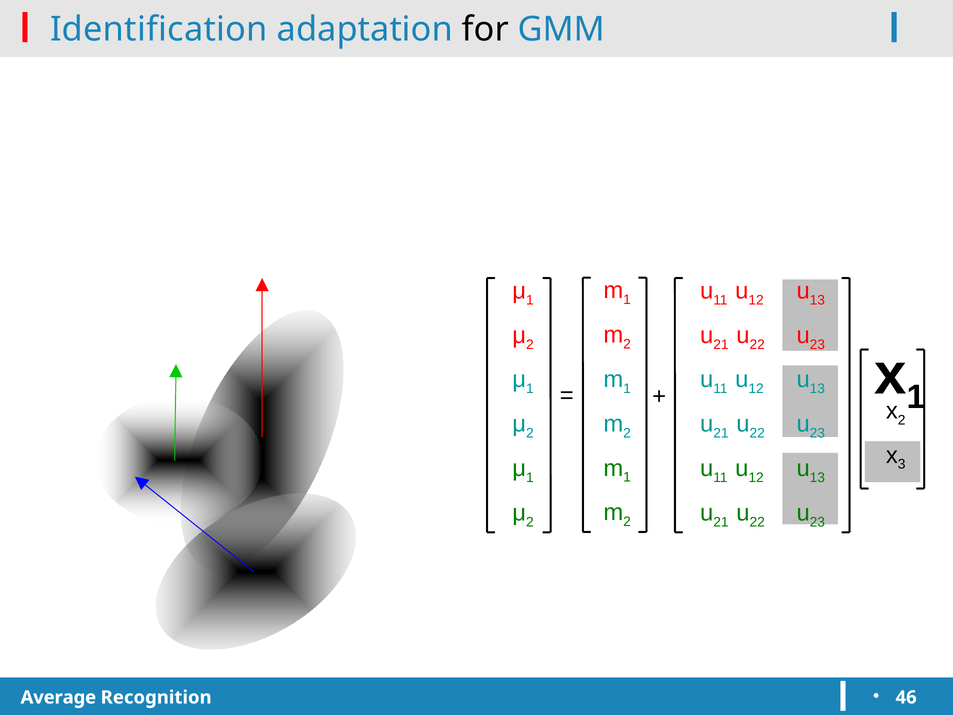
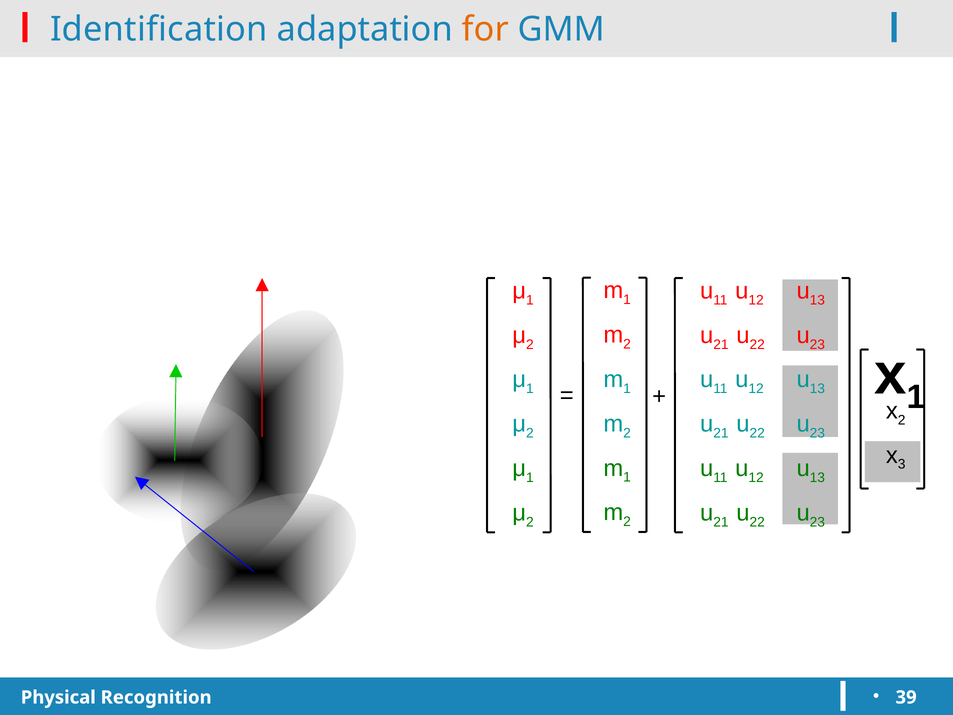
for colour: black -> orange
Average: Average -> Physical
46: 46 -> 39
